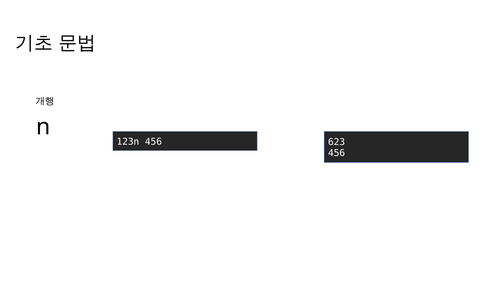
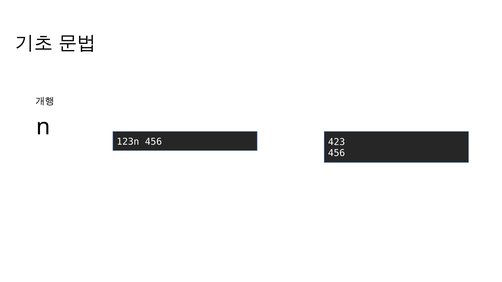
623: 623 -> 423
